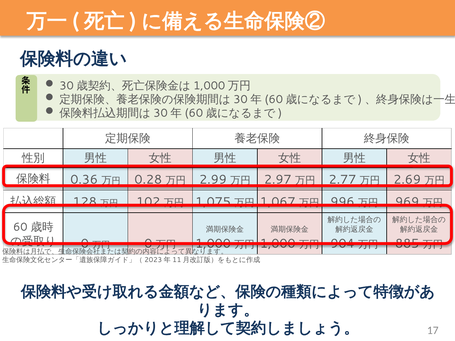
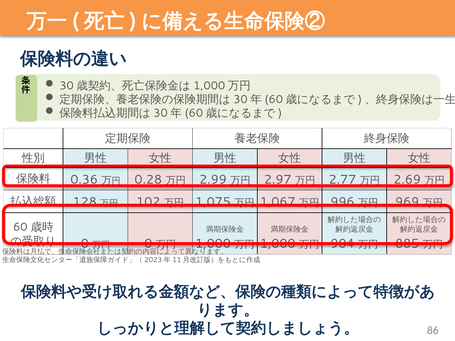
17: 17 -> 86
